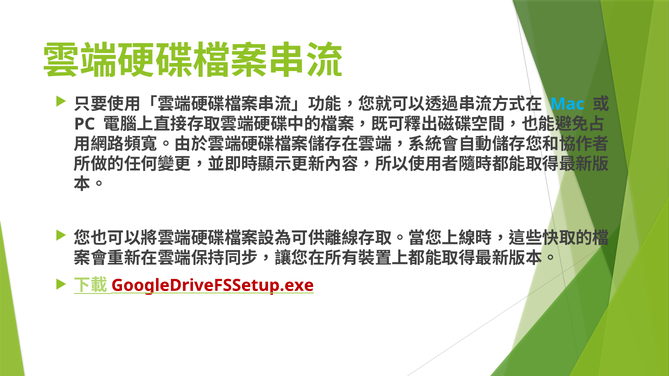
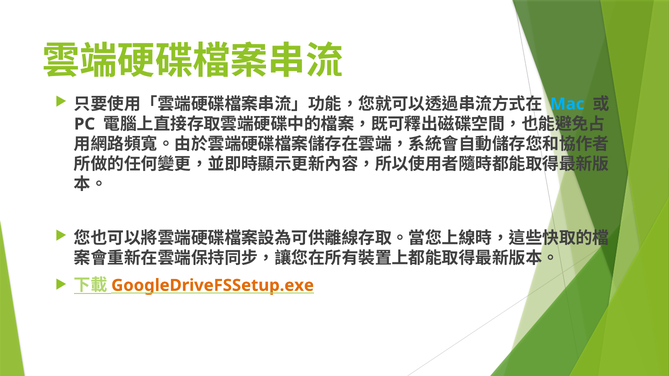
GoogleDriveFSSetup.exe colour: red -> orange
